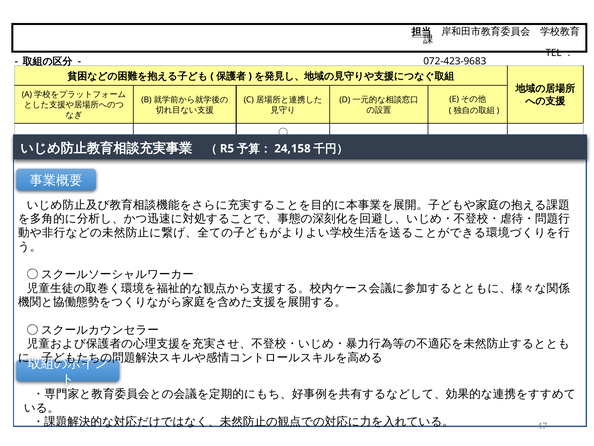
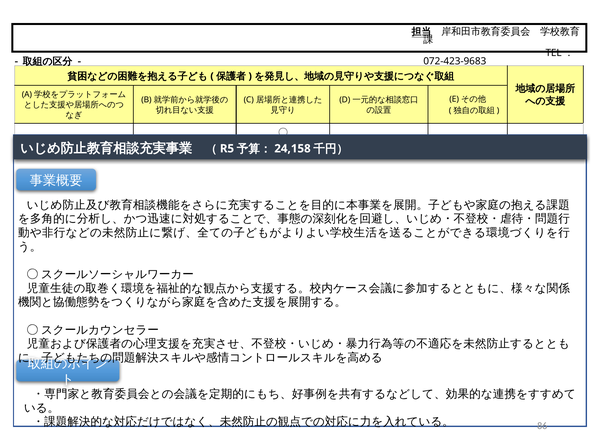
47: 47 -> 86
